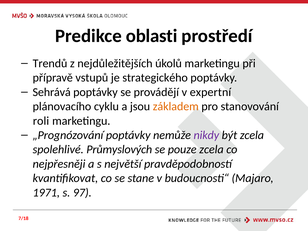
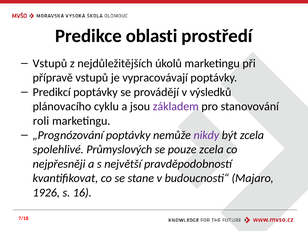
Trendů at (50, 63): Trendů -> Vstupů
strategického: strategického -> vypracovávají
Sehrává: Sehrává -> Predikcí
expertní: expertní -> výsledků
základem colour: orange -> purple
1971: 1971 -> 1926
97: 97 -> 16
